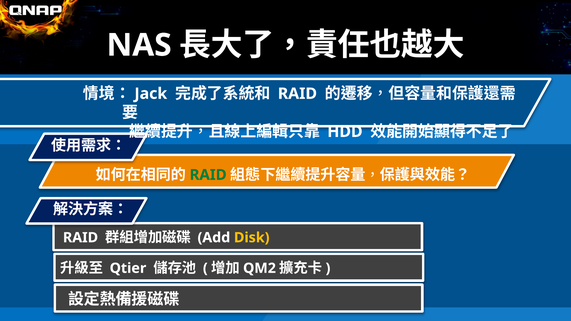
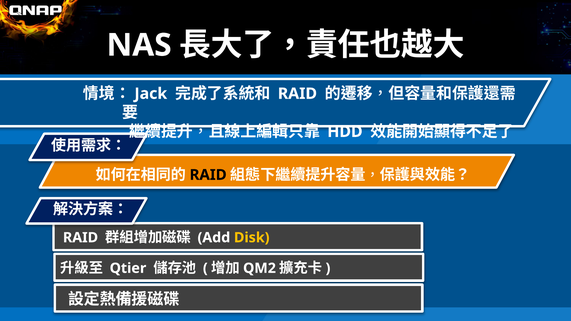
RAID at (208, 175) colour: green -> black
